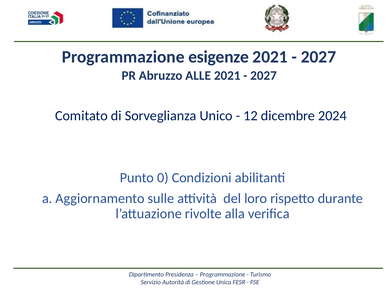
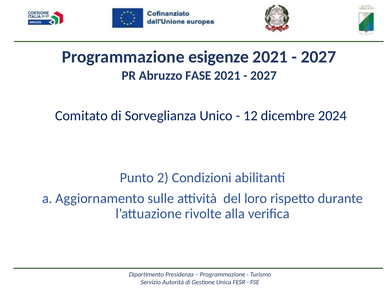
ALLE: ALLE -> FASE
0: 0 -> 2
